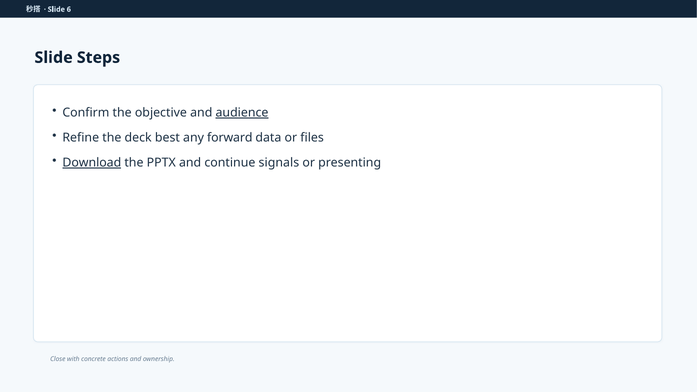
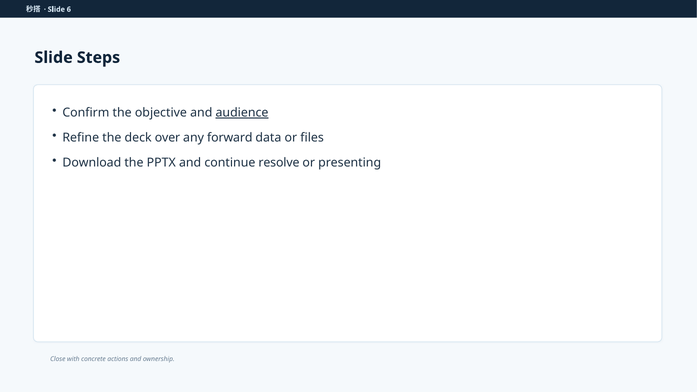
best: best -> over
Download underline: present -> none
signals: signals -> resolve
